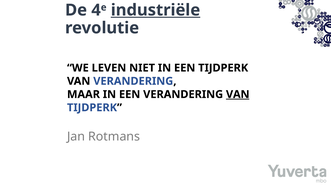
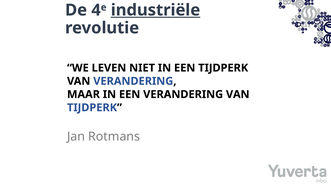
VAN at (238, 94) underline: present -> none
